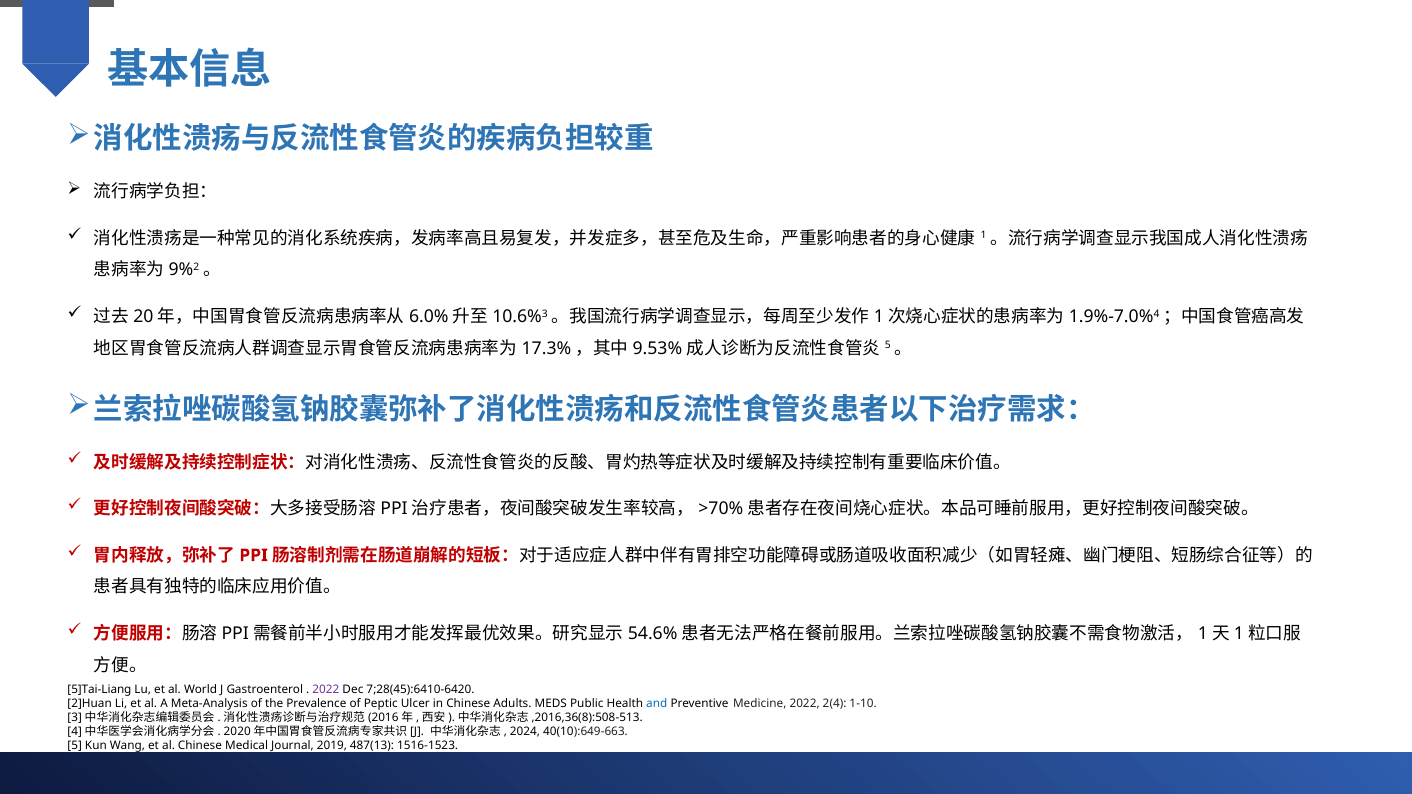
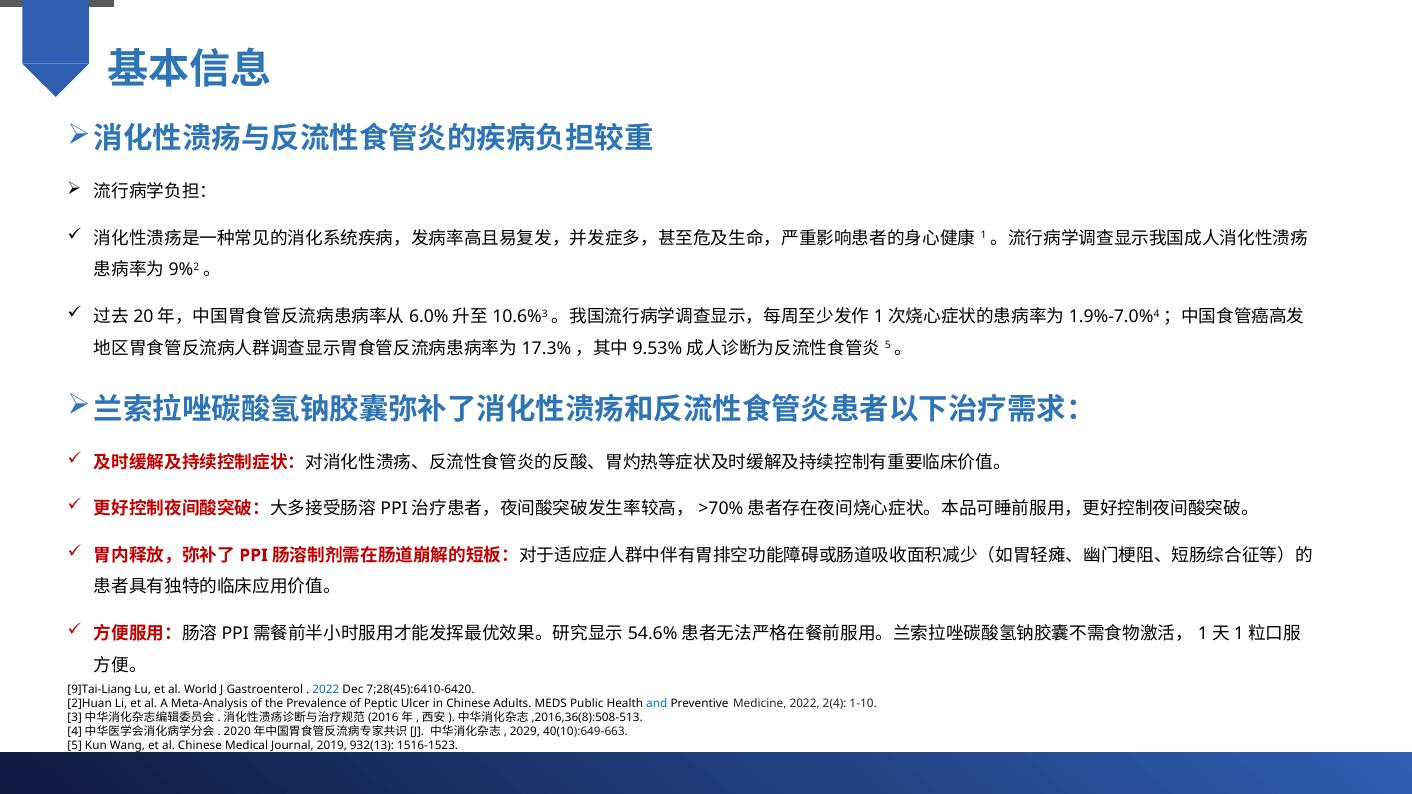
5]Tai-Liang: 5]Tai-Liang -> 9]Tai-Liang
2022 at (326, 690) colour: purple -> blue
2024: 2024 -> 2029
487(13: 487(13 -> 932(13
